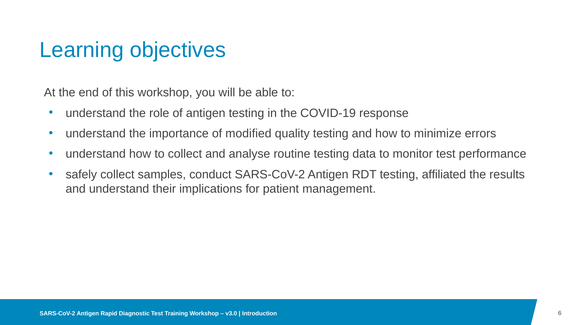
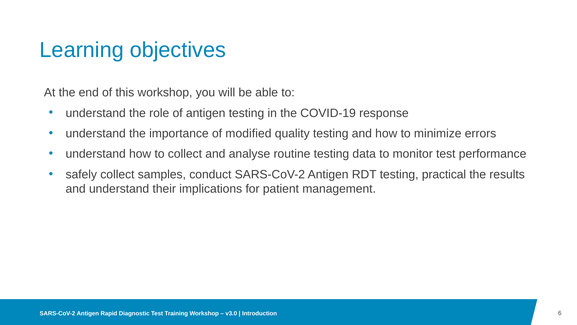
affiliated: affiliated -> practical
